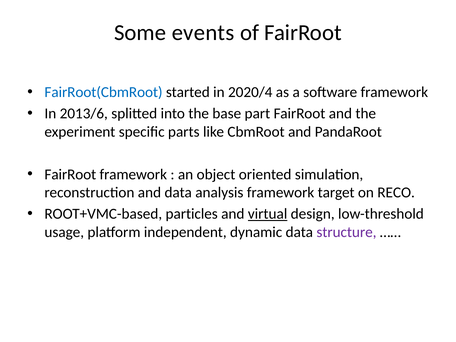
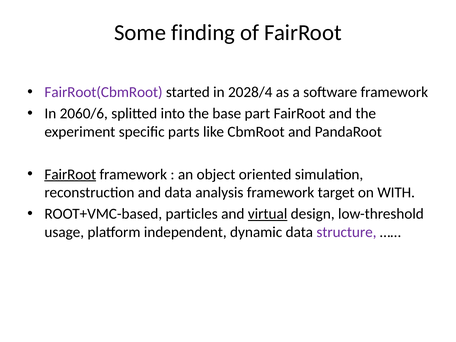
events: events -> finding
FairRoot(CbmRoot colour: blue -> purple
2020/4: 2020/4 -> 2028/4
2013/6: 2013/6 -> 2060/6
FairRoot at (70, 174) underline: none -> present
RECO: RECO -> WITH
